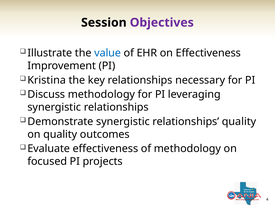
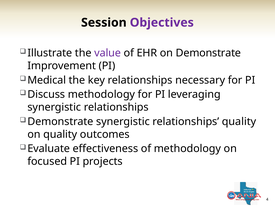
value colour: blue -> purple
on Effectiveness: Effectiveness -> Demonstrate
Kristina: Kristina -> Medical
